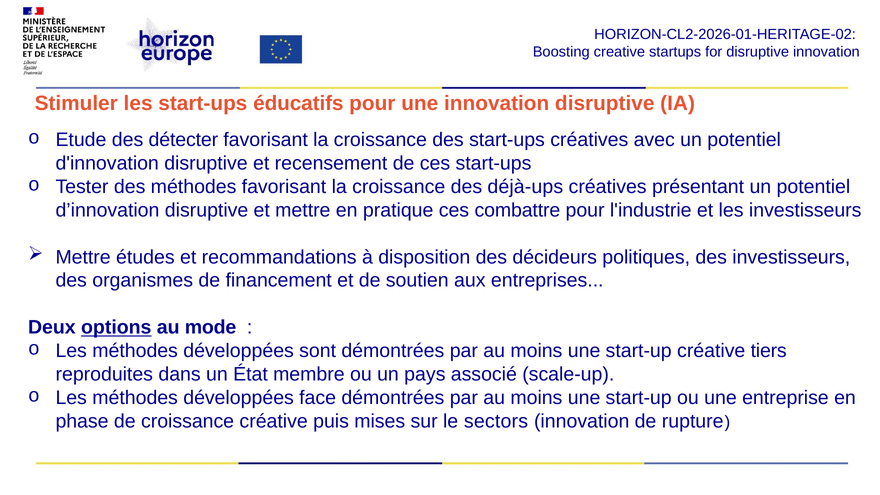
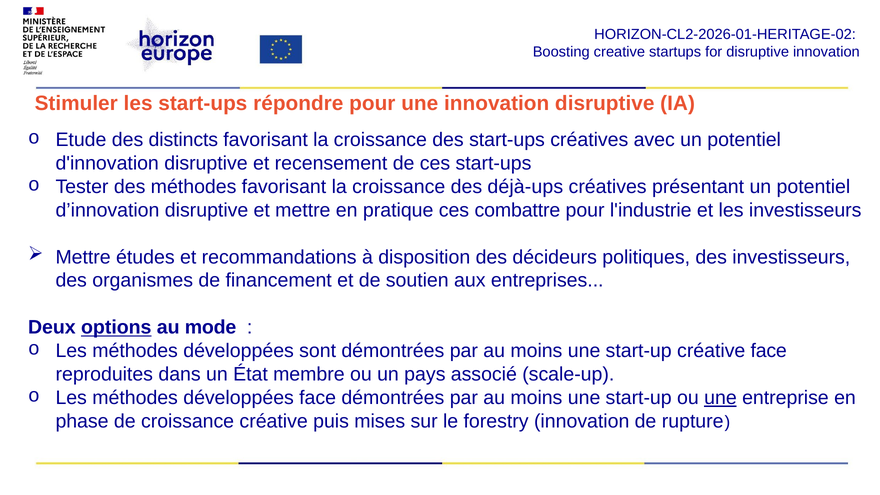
éducatifs: éducatifs -> répondre
détecter: détecter -> distincts
créative tiers: tiers -> face
une at (720, 398) underline: none -> present
sectors: sectors -> forestry
